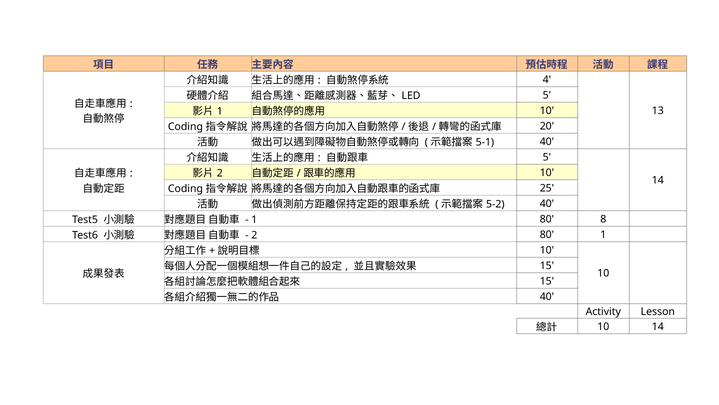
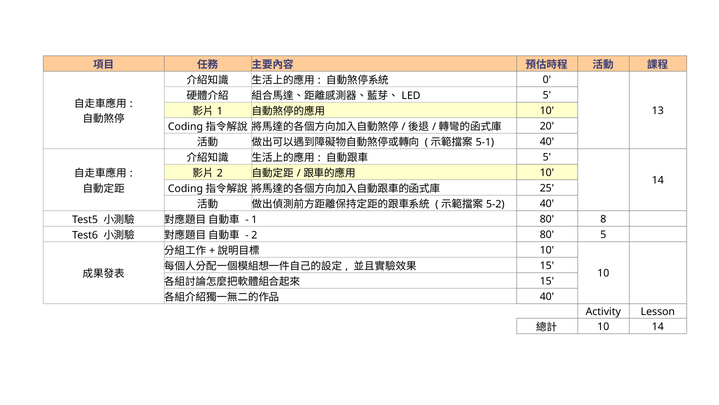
4: 4 -> 0
80 1: 1 -> 5
